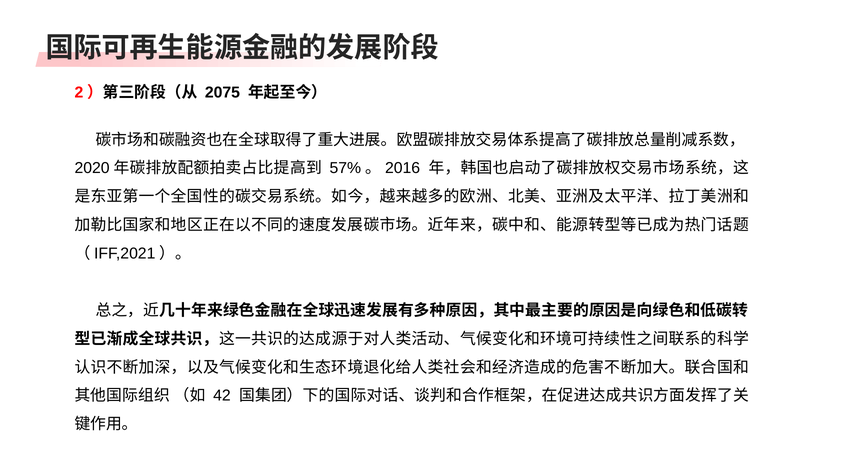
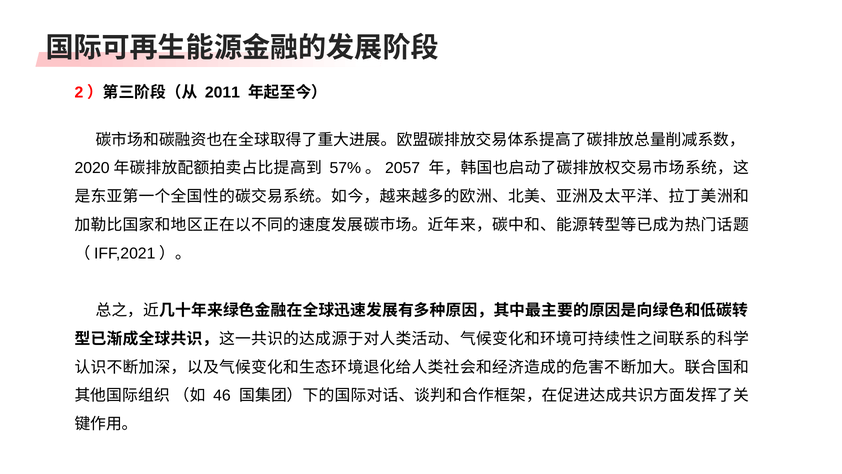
2075: 2075 -> 2011
2016: 2016 -> 2057
42: 42 -> 46
